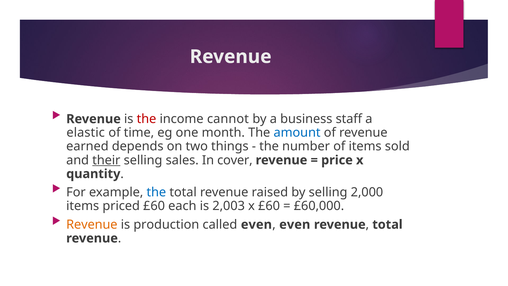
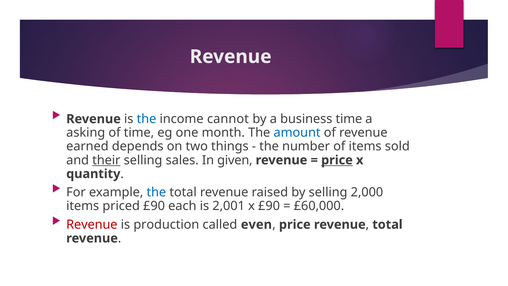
the at (146, 119) colour: red -> blue
business staff: staff -> time
elastic: elastic -> asking
cover: cover -> given
price at (337, 160) underline: none -> present
priced £60: £60 -> £90
2,003: 2,003 -> 2,001
x £60: £60 -> £90
Revenue at (92, 224) colour: orange -> red
even at (295, 224): even -> price
